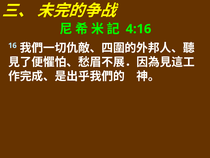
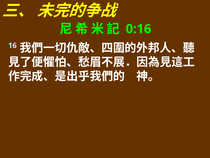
4:16: 4:16 -> 0:16
